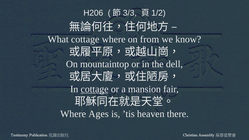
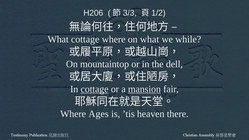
on from: from -> what
know: know -> while
mansion underline: none -> present
